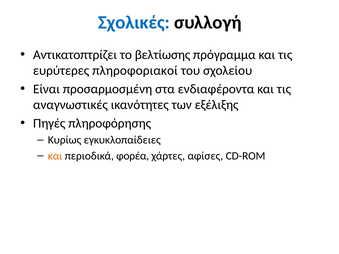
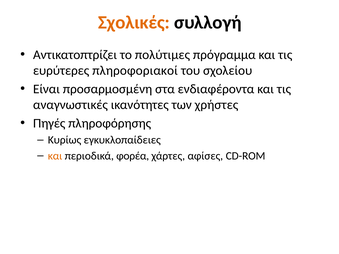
Σχολικές colour: blue -> orange
βελτίωσης: βελτίωσης -> πολύτιμες
εξέλιξης: εξέλιξης -> χρήστες
